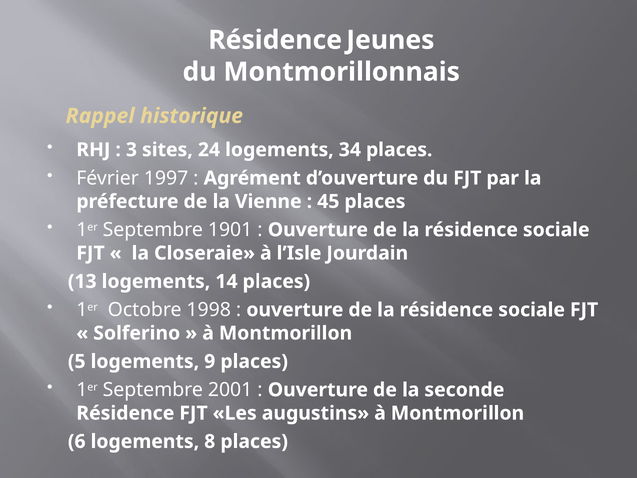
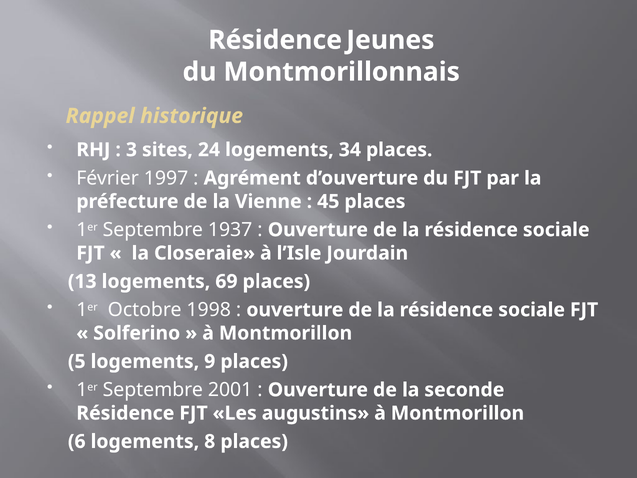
1901: 1901 -> 1937
14: 14 -> 69
